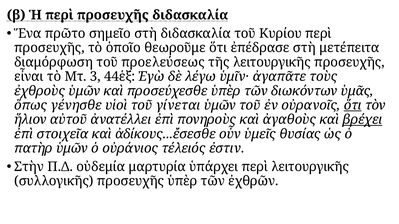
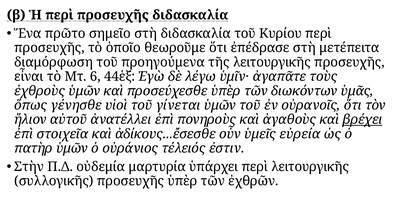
προελεύσεως: προελεύσεως -> προηγούμενα
3: 3 -> 6
ὅτι at (353, 105) underline: present -> none
θυσίας: θυσίας -> εὐρεία
